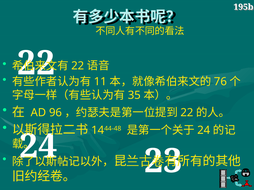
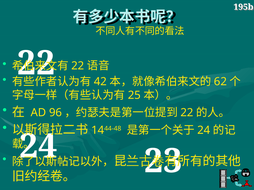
11: 11 -> 42
76: 76 -> 62
35: 35 -> 25
